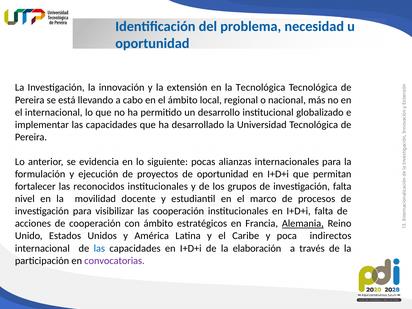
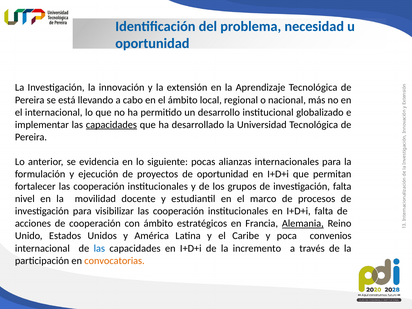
la Tecnológica: Tecnológica -> Aprendizaje
capacidades at (111, 125) underline: none -> present
fortalecer las reconocidos: reconocidos -> cooperación
indirectos: indirectos -> convenios
elaboración: elaboración -> incremento
convocatorias colour: purple -> orange
